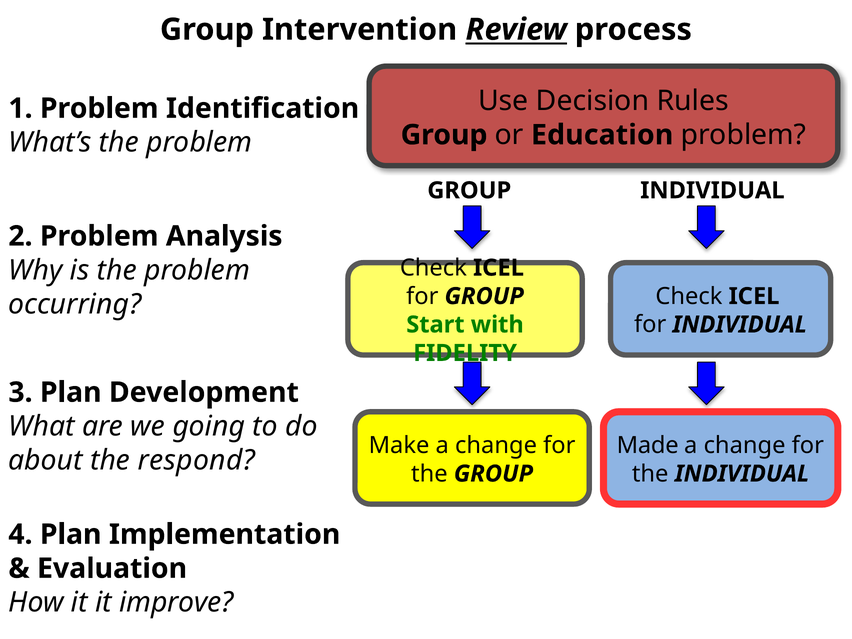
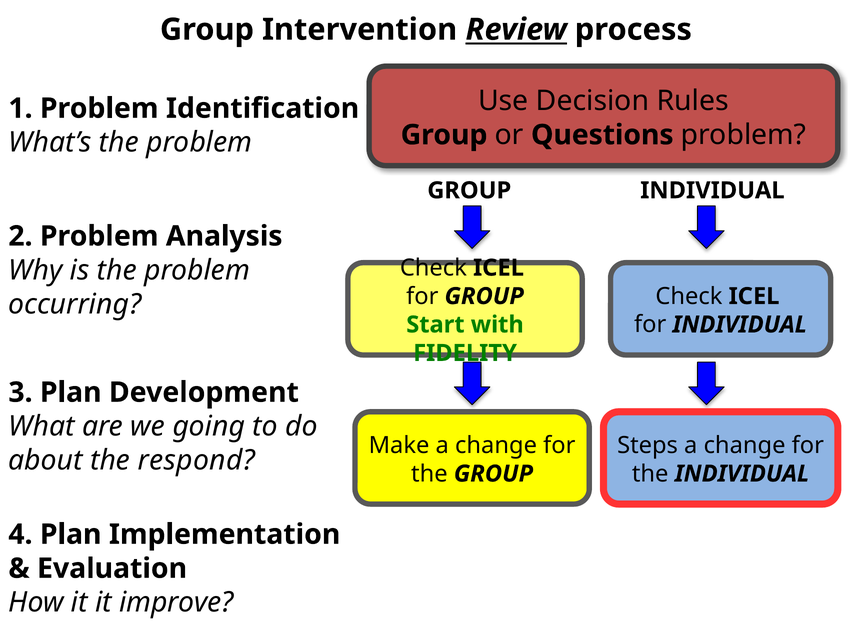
Education: Education -> Questions
Made: Made -> Steps
